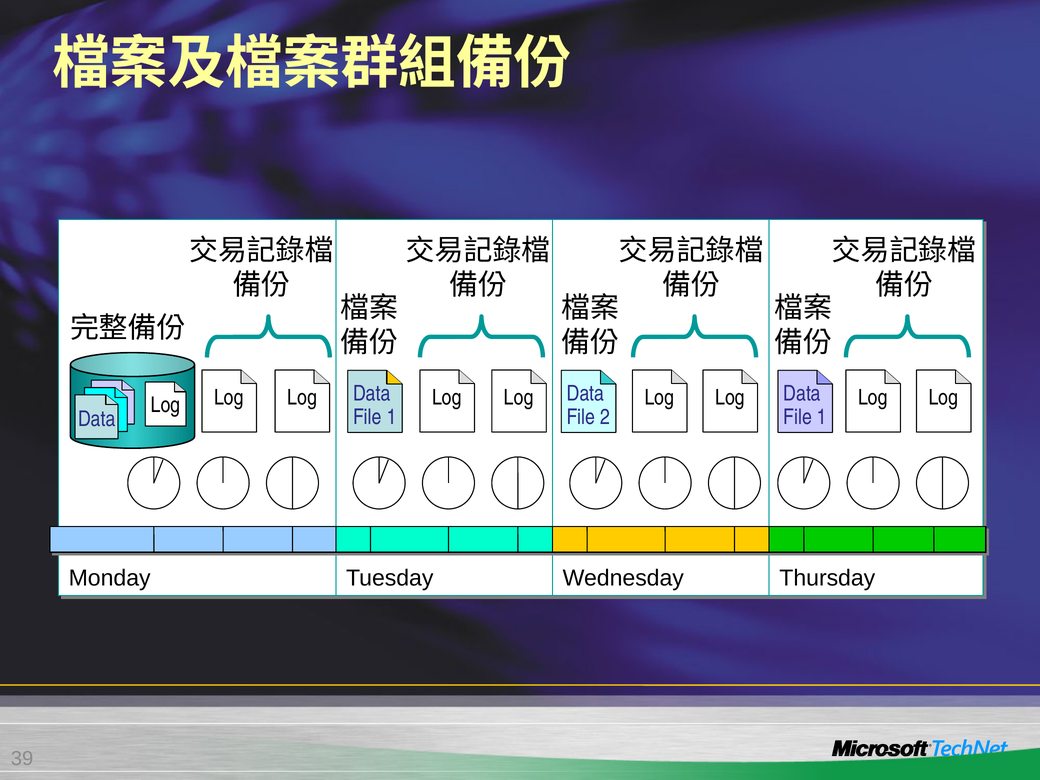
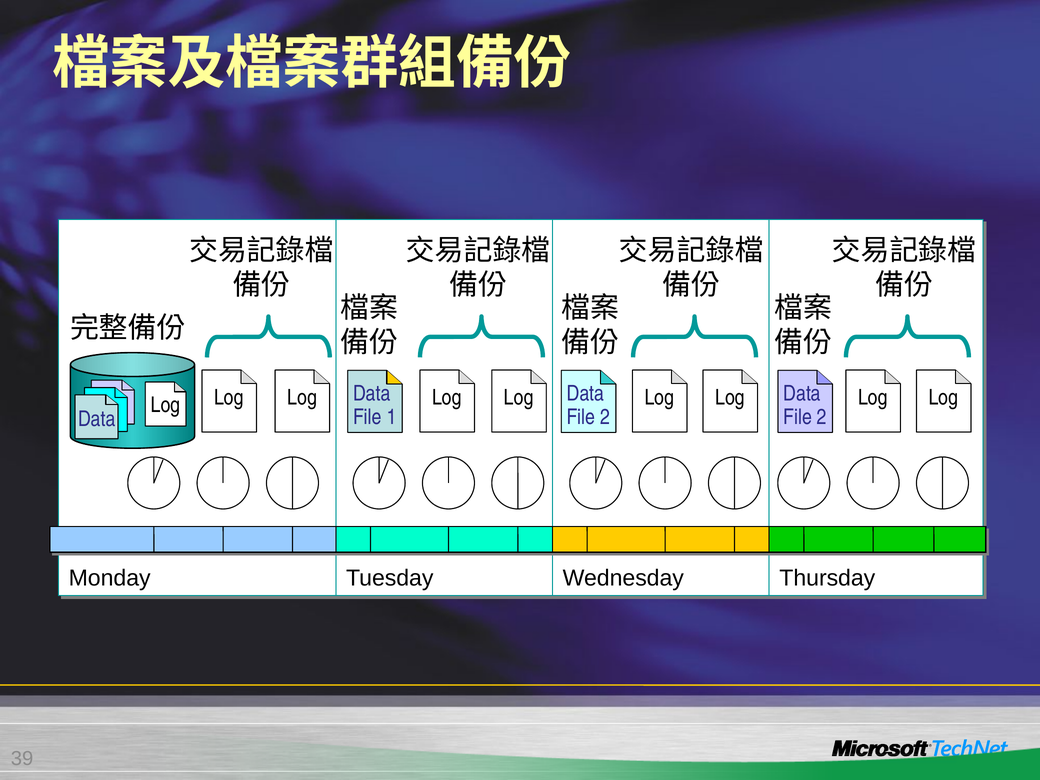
1 at (822, 417): 1 -> 2
